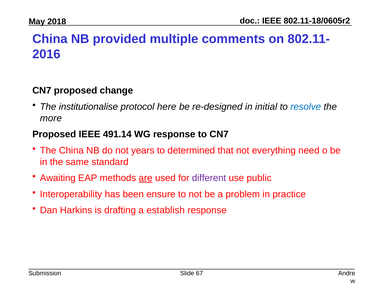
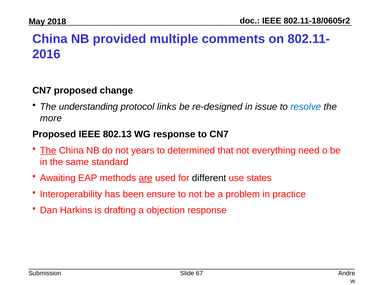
institutionalise: institutionalise -> understanding
here: here -> links
initial: initial -> issue
491.14: 491.14 -> 802.13
The at (48, 150) underline: none -> present
different colour: purple -> black
public: public -> states
establish: establish -> objection
